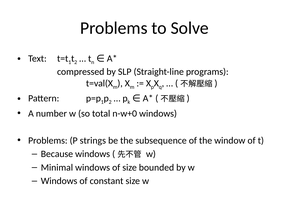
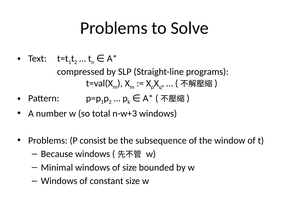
n-w+0: n-w+0 -> n-w+3
strings: strings -> consist
